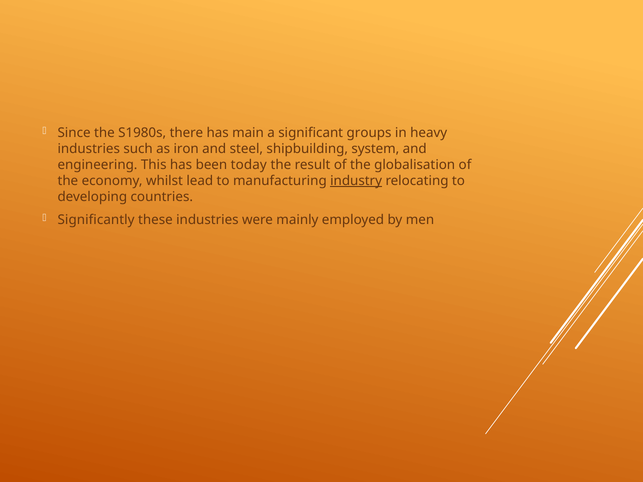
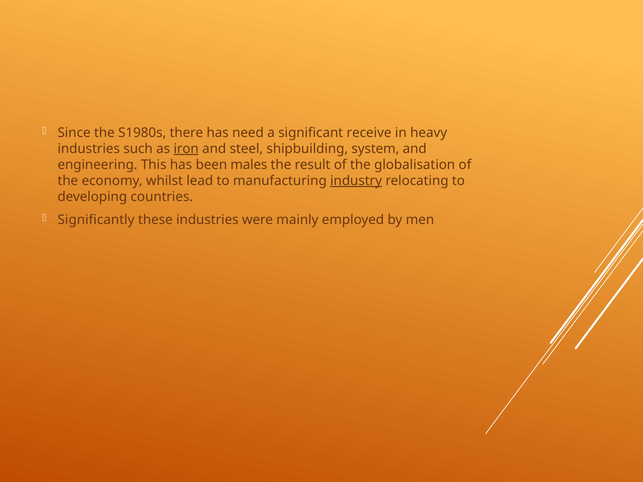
main: main -> need
groups: groups -> receive
iron underline: none -> present
today: today -> males
